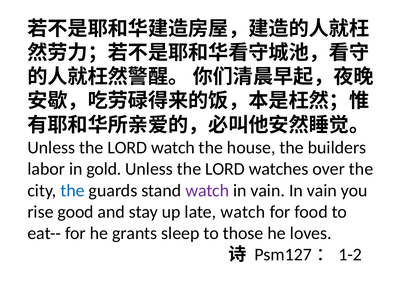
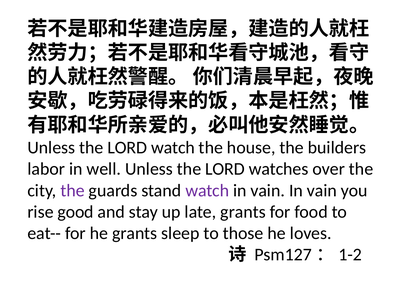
gold: gold -> well
the at (72, 191) colour: blue -> purple
late watch: watch -> grants
